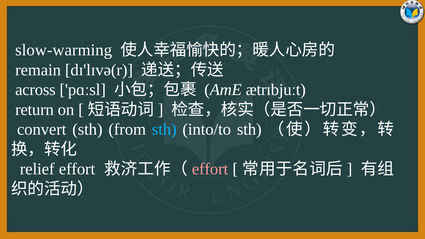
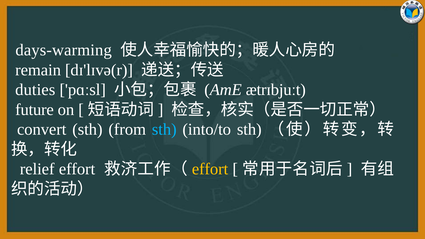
slow-warming: slow-warming -> days-warming
across: across -> duties
return: return -> future
effort at (210, 169) colour: pink -> yellow
